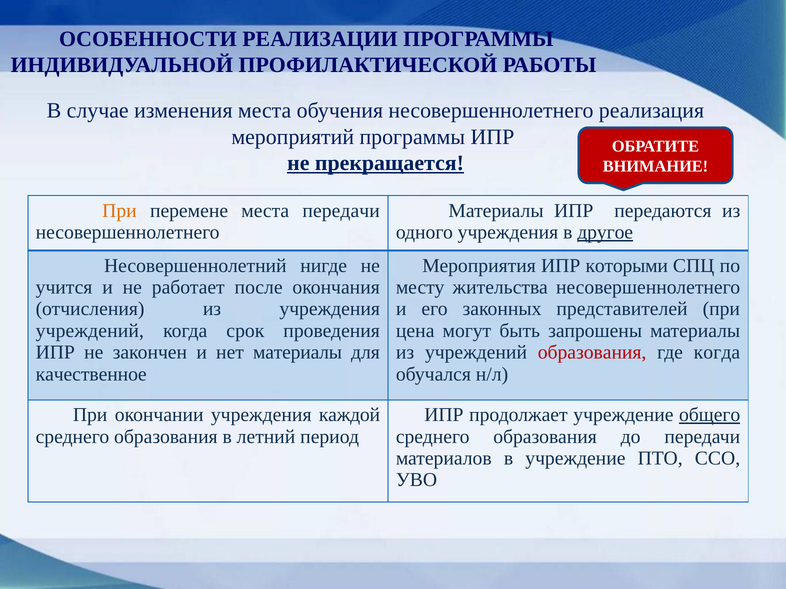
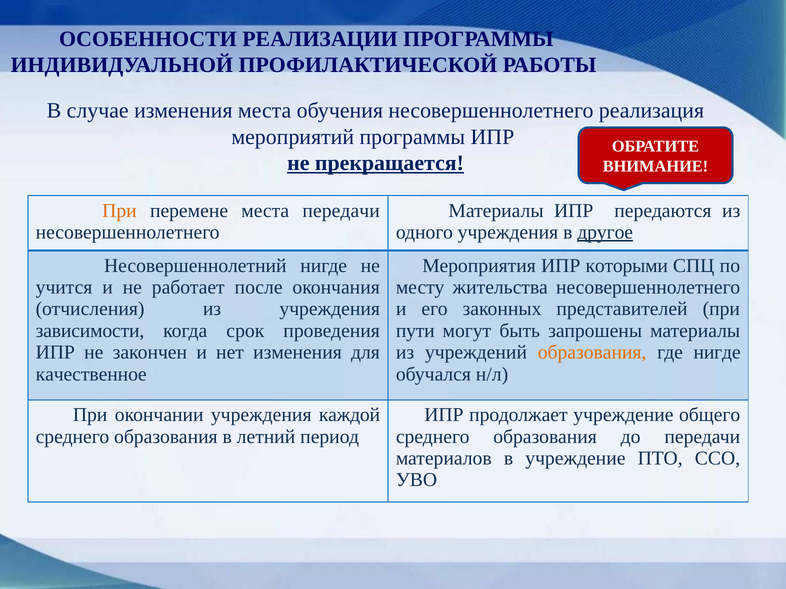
учреждений at (90, 331): учреждений -> зависимости
цена: цена -> пути
нет материалы: материалы -> изменения
образования at (592, 353) colour: red -> orange
где когда: когда -> нигде
общего underline: present -> none
